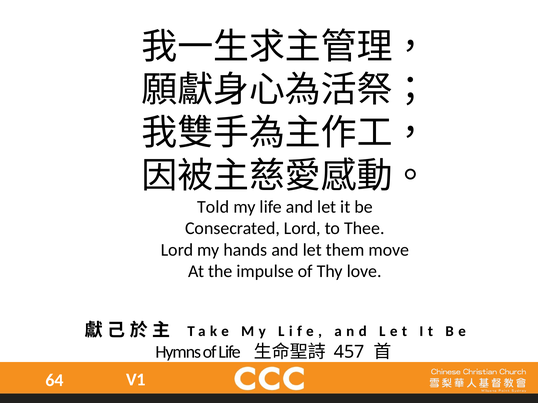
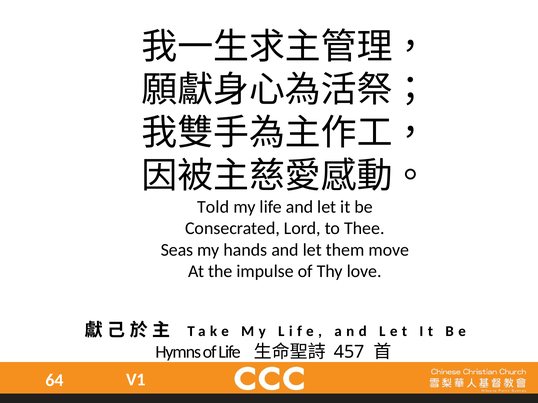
Lord at (177, 250): Lord -> Seas
